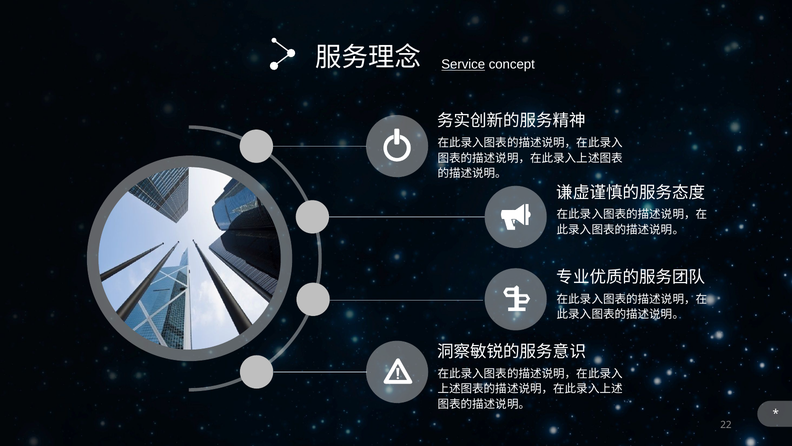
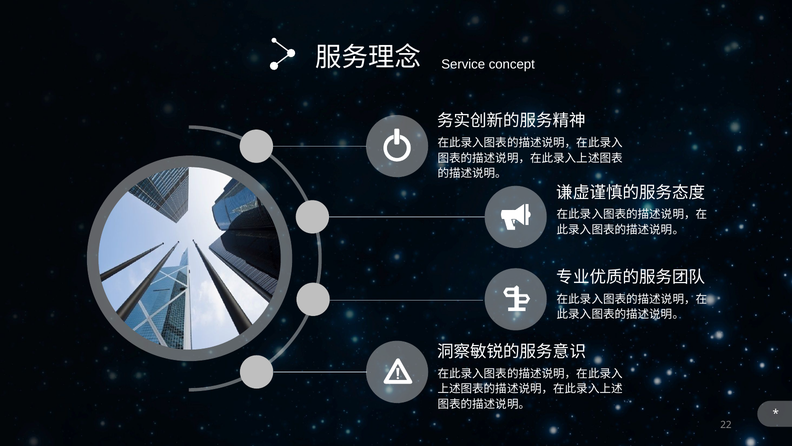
Service underline: present -> none
